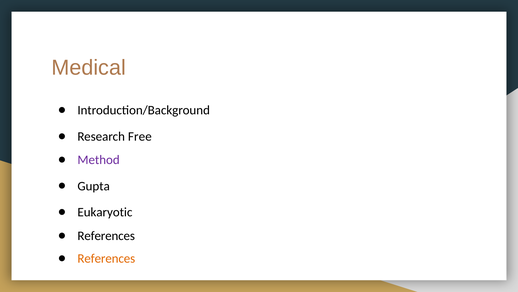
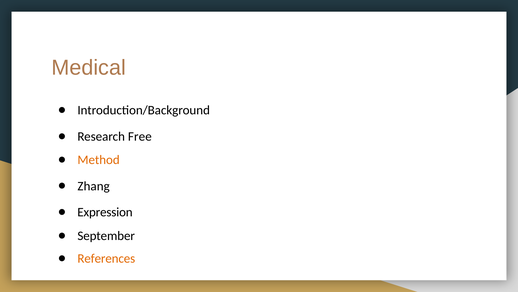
Method colour: purple -> orange
Gupta: Gupta -> Zhang
Eukaryotic: Eukaryotic -> Expression
References at (106, 235): References -> September
